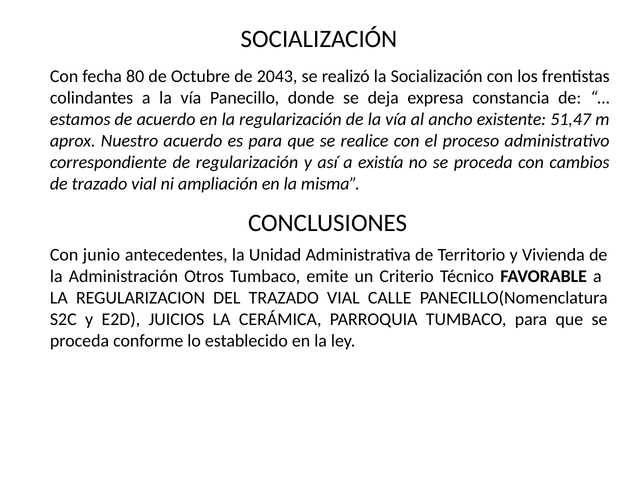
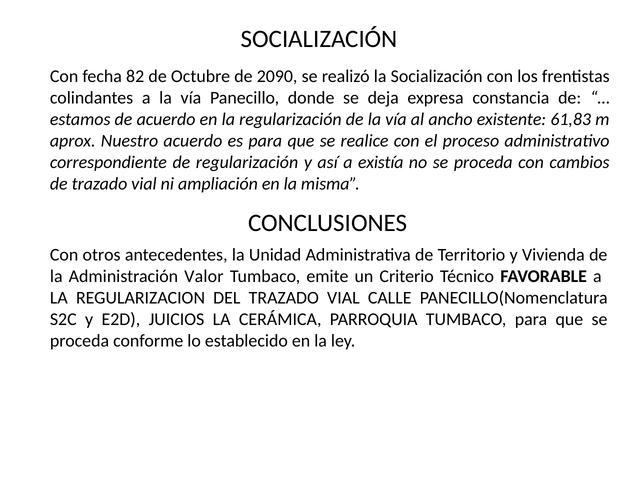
80: 80 -> 82
2043: 2043 -> 2090
51,47: 51,47 -> 61,83
junio: junio -> otros
Otros: Otros -> Valor
